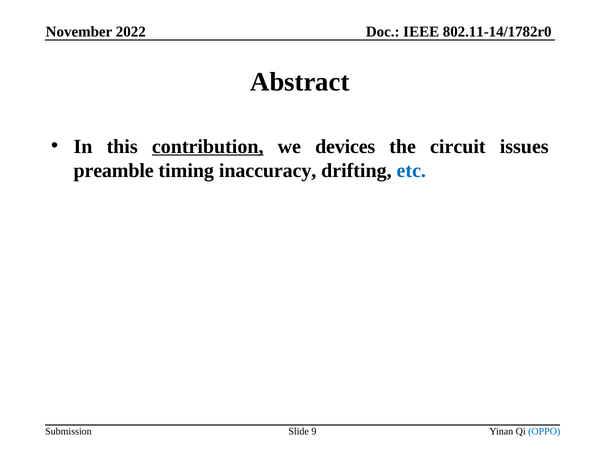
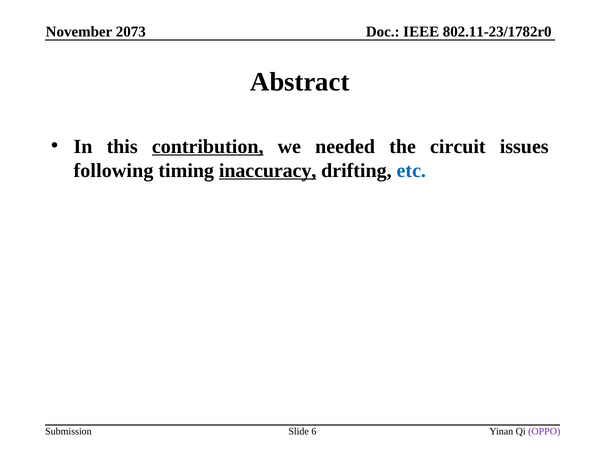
802.11-14/1782r0: 802.11-14/1782r0 -> 802.11-23/1782r0
2022: 2022 -> 2073
devices: devices -> needed
preamble: preamble -> following
inaccuracy underline: none -> present
9: 9 -> 6
OPPO colour: blue -> purple
